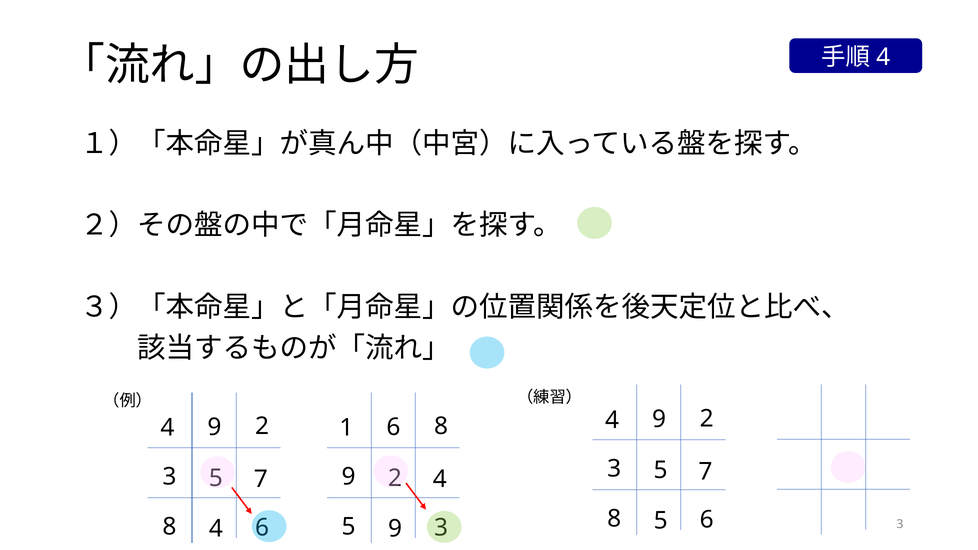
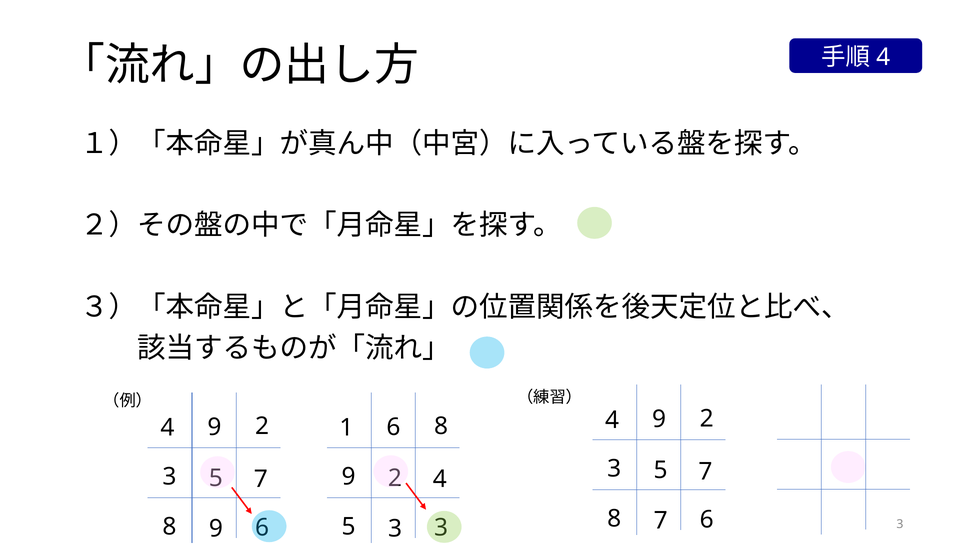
8 5: 5 -> 7
8 4: 4 -> 9
5 9: 9 -> 3
